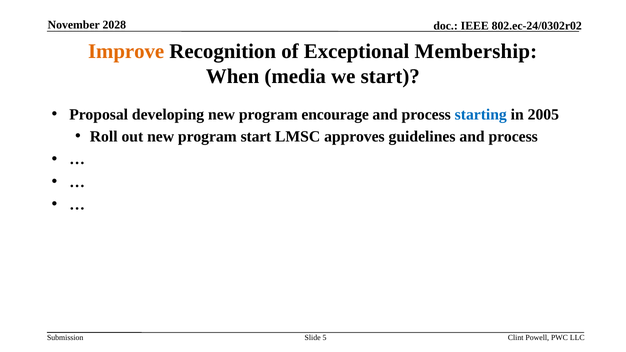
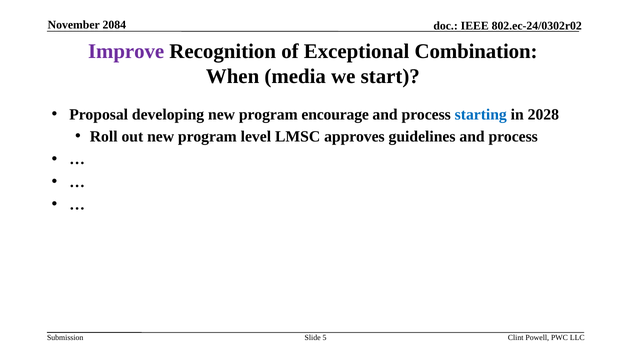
2028: 2028 -> 2084
Improve colour: orange -> purple
Membership: Membership -> Combination
2005: 2005 -> 2028
program start: start -> level
